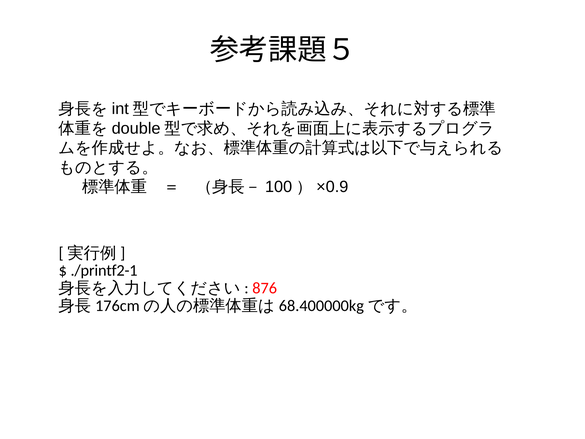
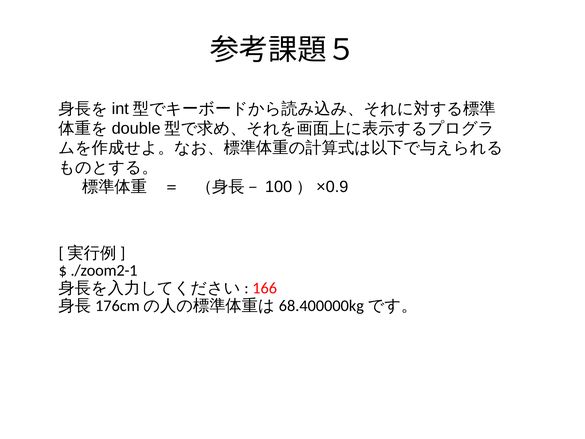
./printf2-1: ./printf2-1 -> ./zoom2-1
876: 876 -> 166
